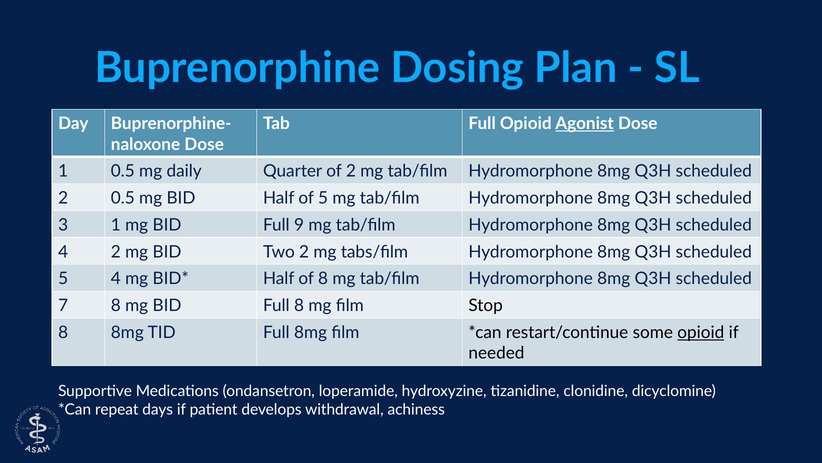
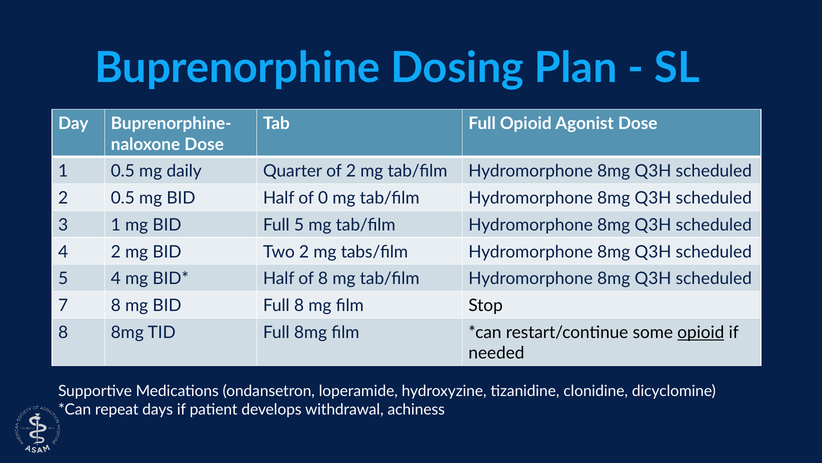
Agonist underline: present -> none
of 5: 5 -> 0
Full 9: 9 -> 5
